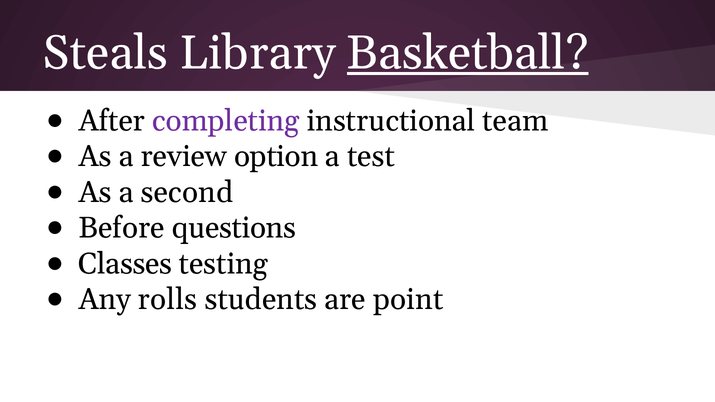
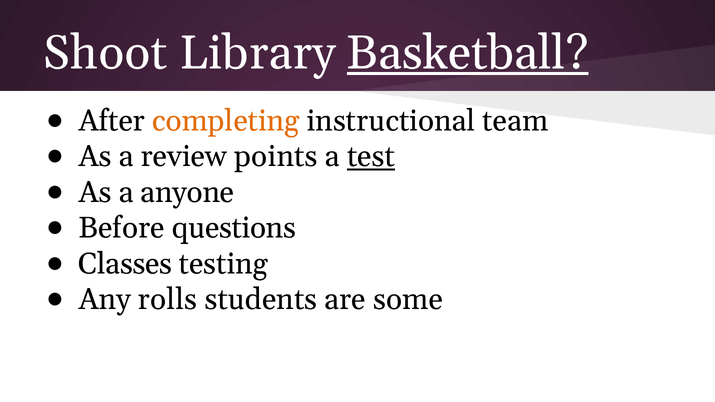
Steals: Steals -> Shoot
completing colour: purple -> orange
option: option -> points
test underline: none -> present
second: second -> anyone
point: point -> some
